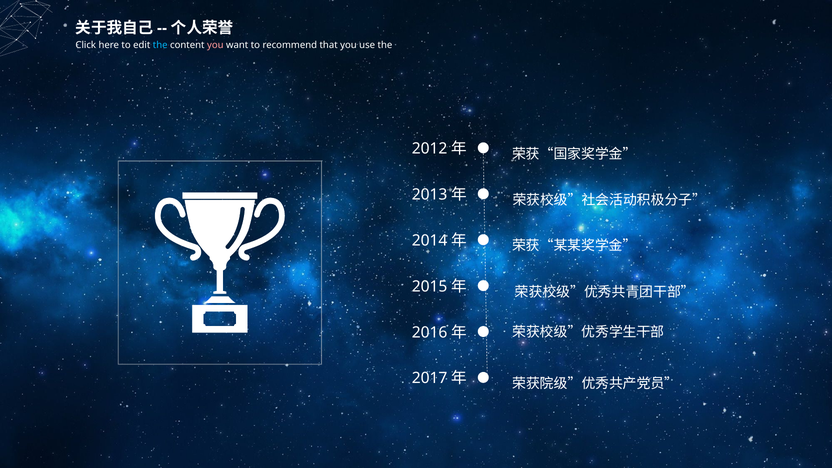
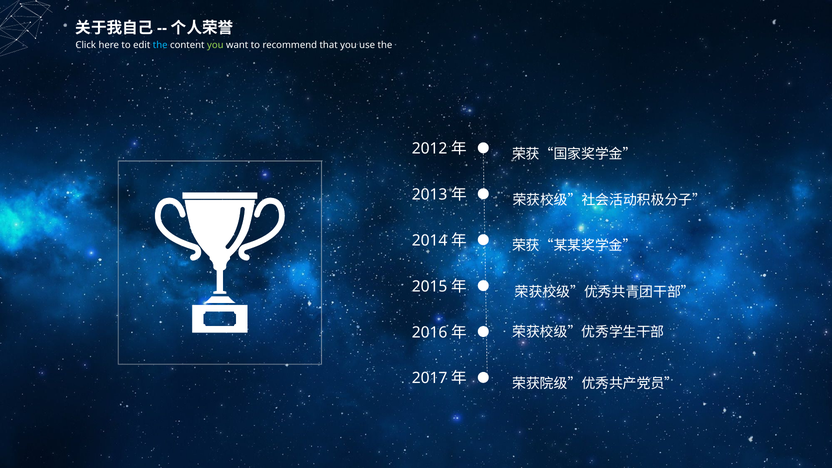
you at (215, 45) colour: pink -> light green
